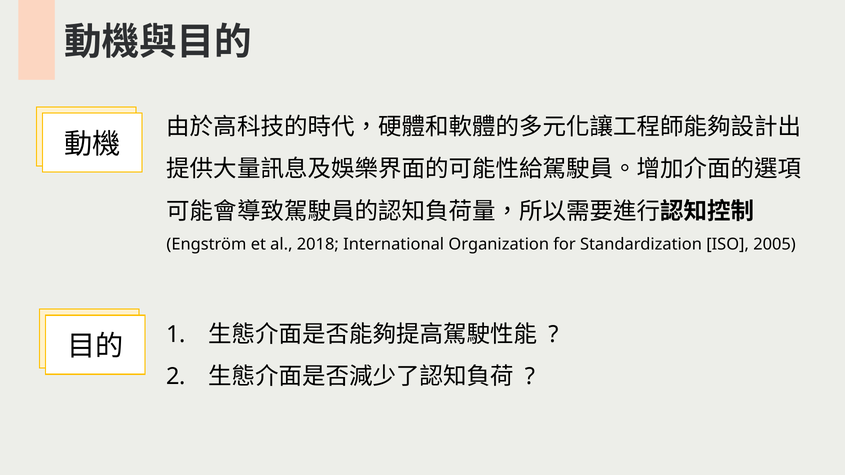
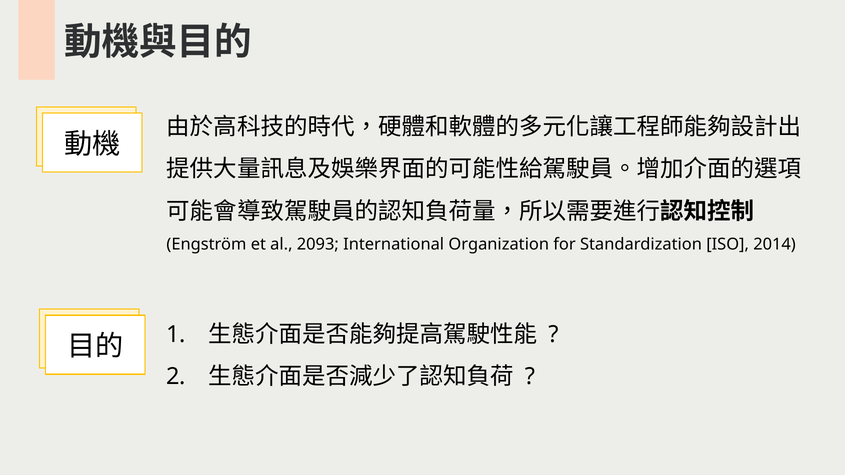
2018: 2018 -> 2093
2005: 2005 -> 2014
